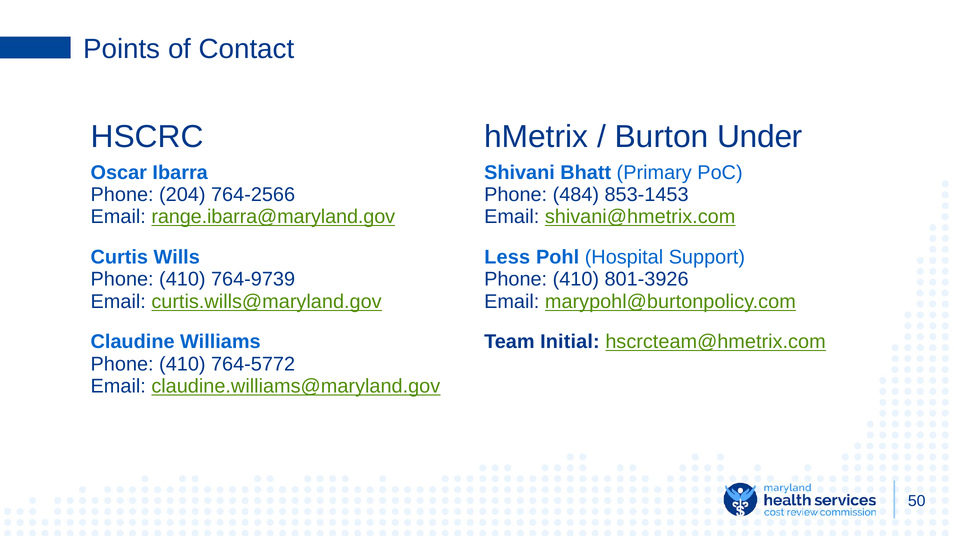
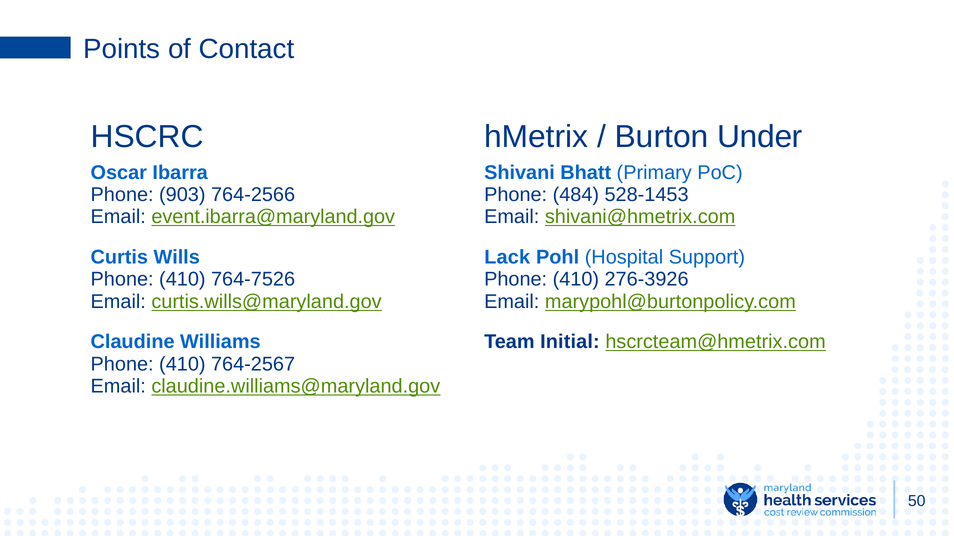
204: 204 -> 903
853-1453: 853-1453 -> 528-1453
range.ibarra@maryland.gov: range.ibarra@maryland.gov -> event.ibarra@maryland.gov
Less: Less -> Lack
764-9739: 764-9739 -> 764-7526
801-3926: 801-3926 -> 276-3926
764-5772: 764-5772 -> 764-2567
